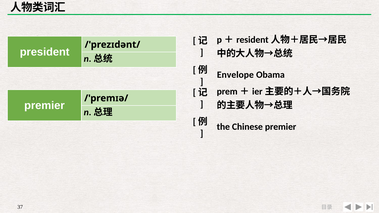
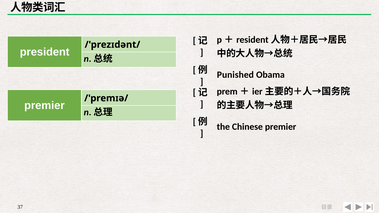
Envelope: Envelope -> Punished
